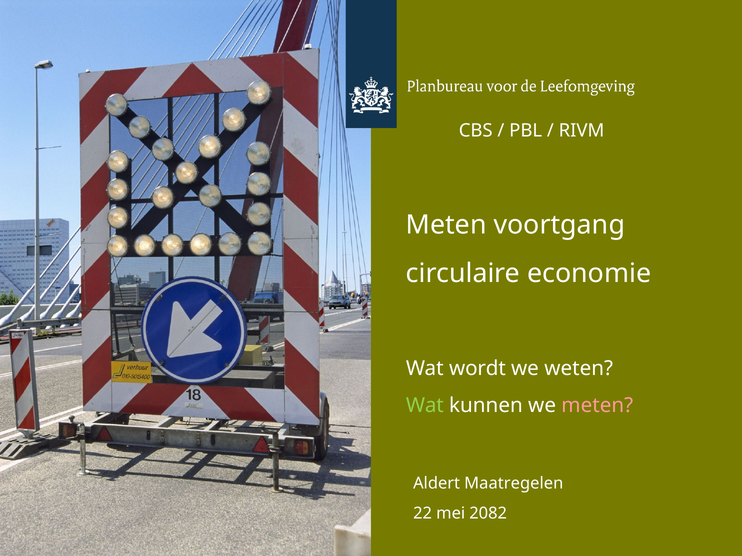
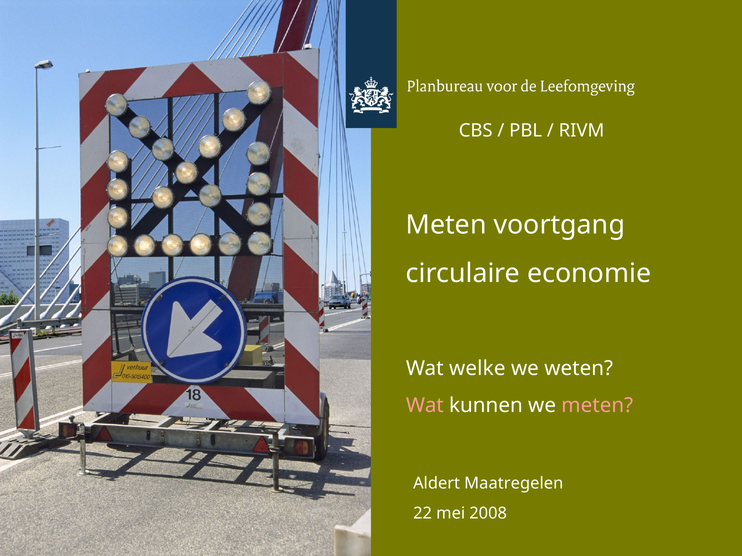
wordt: wordt -> welke
Wat at (425, 406) colour: light green -> pink
2082: 2082 -> 2008
